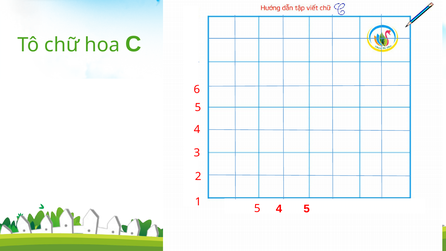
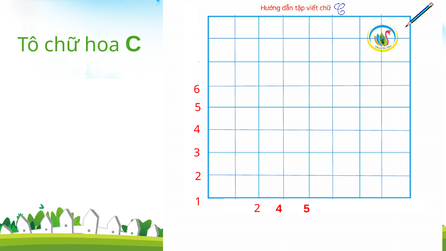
5 at (257, 209): 5 -> 2
